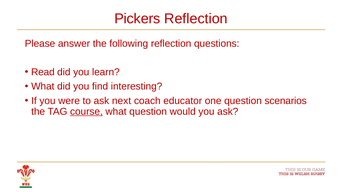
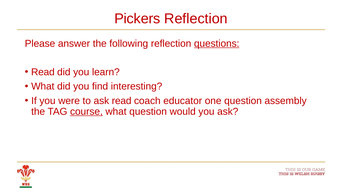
questions underline: none -> present
ask next: next -> read
scenarios: scenarios -> assembly
